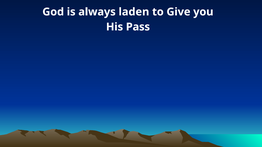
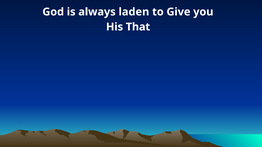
Pass: Pass -> That
